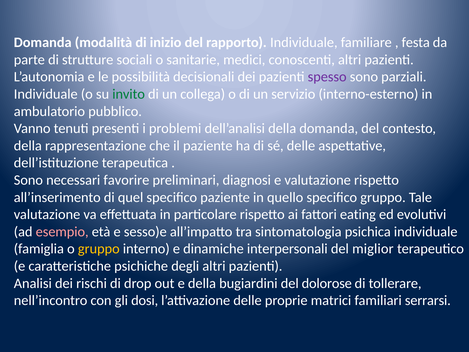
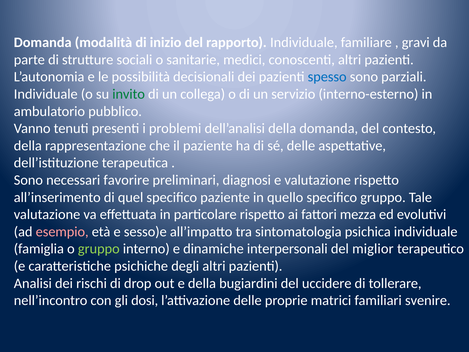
festa: festa -> gravi
spesso colour: purple -> blue
eating: eating -> mezza
gruppo at (99, 249) colour: yellow -> light green
dolorose: dolorose -> uccidere
serrarsi: serrarsi -> svenire
